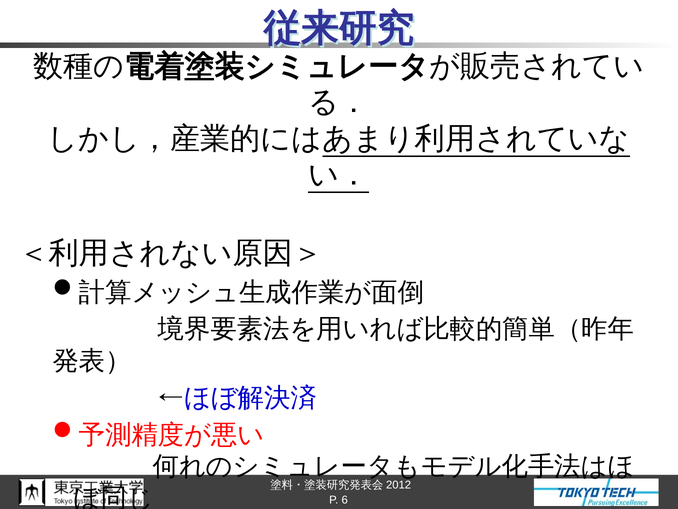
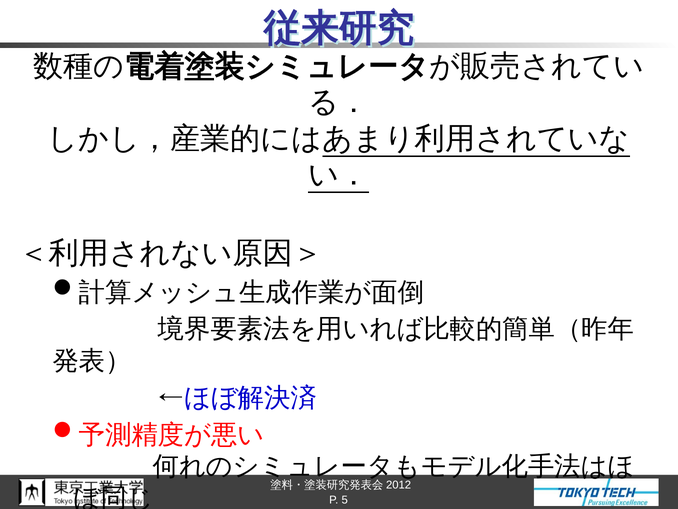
6: 6 -> 5
